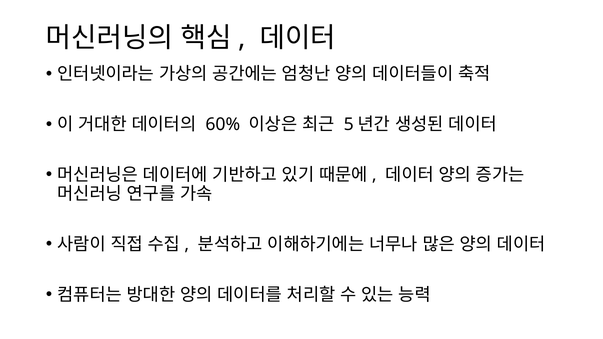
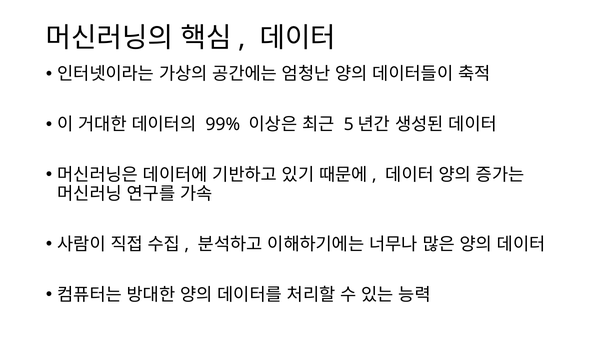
60%: 60% -> 99%
